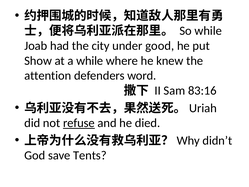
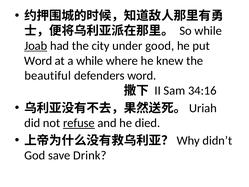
Joab underline: none -> present
Show at (38, 61): Show -> Word
attention: attention -> beautiful
83:16: 83:16 -> 34:16
Tents: Tents -> Drink
